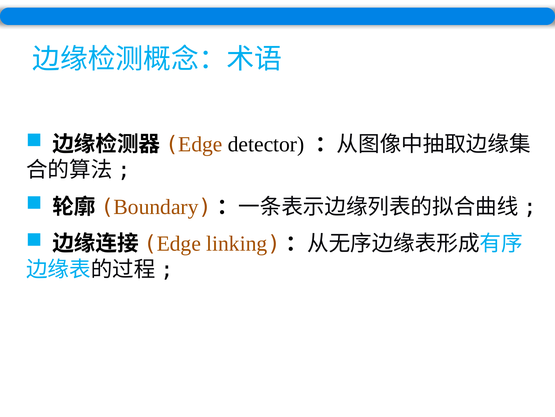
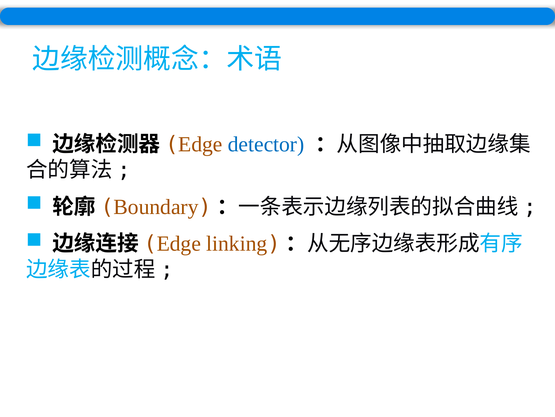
detector colour: black -> blue
